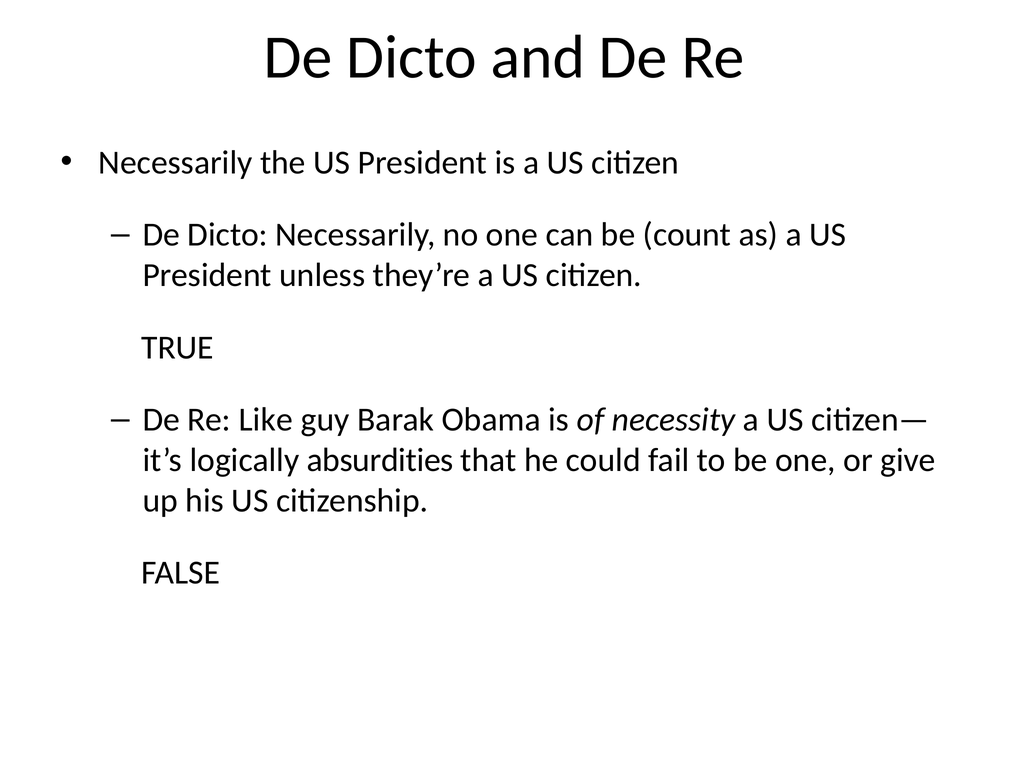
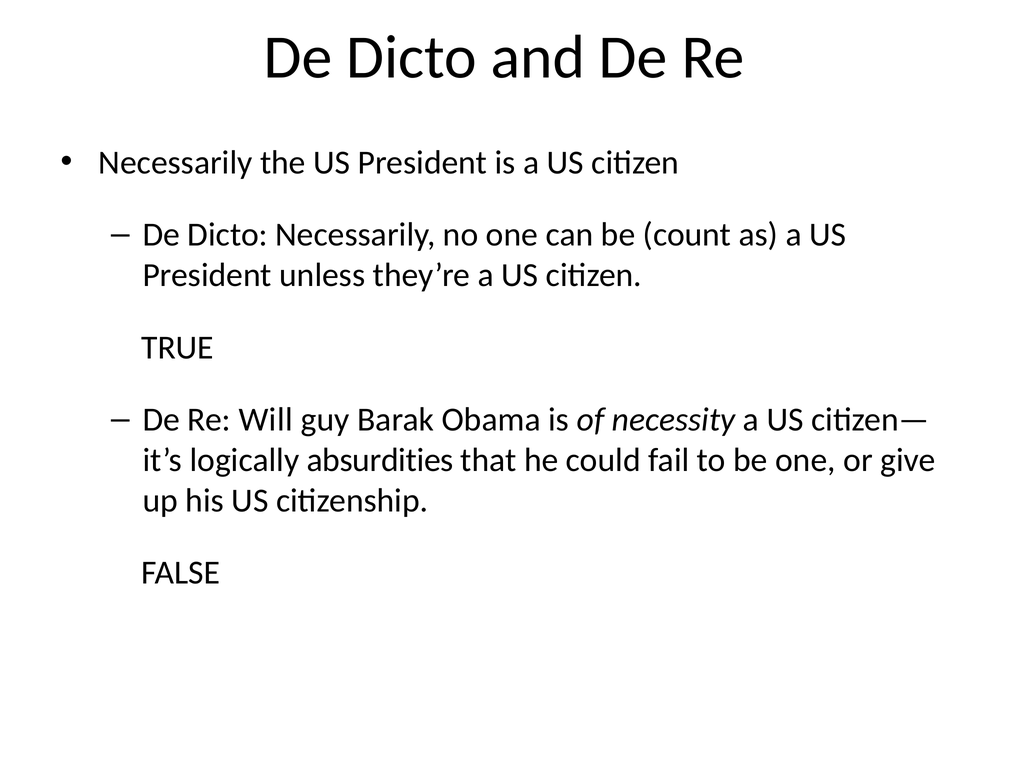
Like: Like -> Will
